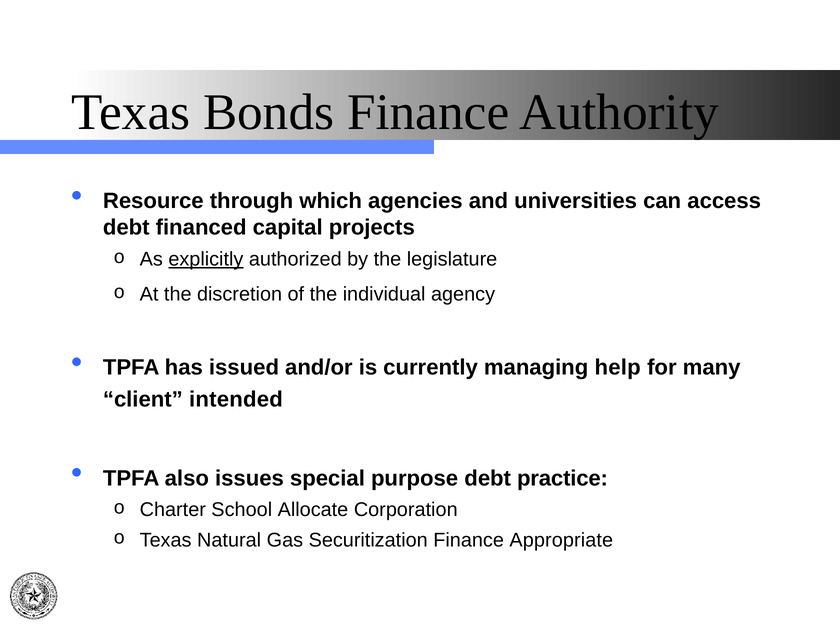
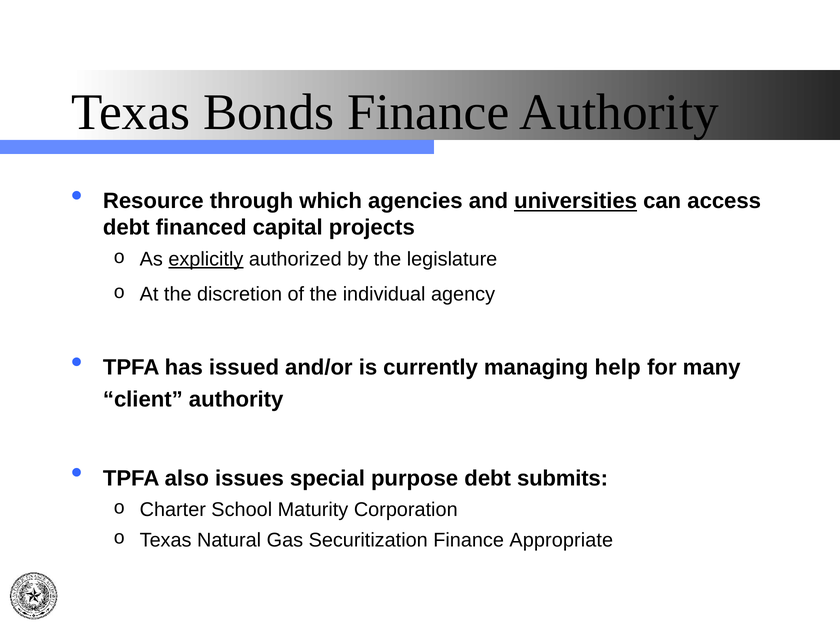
universities underline: none -> present
client intended: intended -> authority
practice: practice -> submits
Allocate: Allocate -> Maturity
